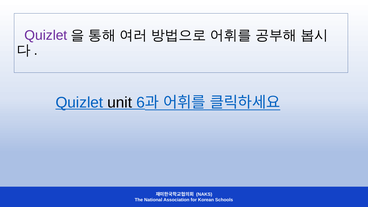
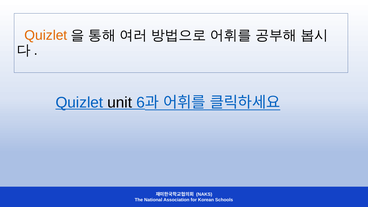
Quizlet at (46, 35) colour: purple -> orange
